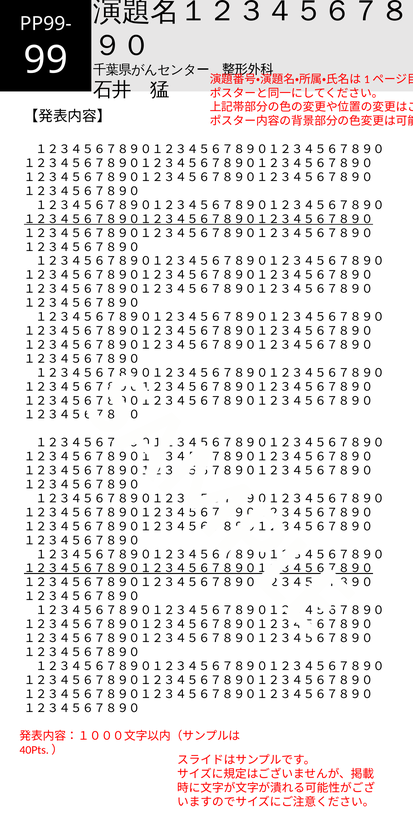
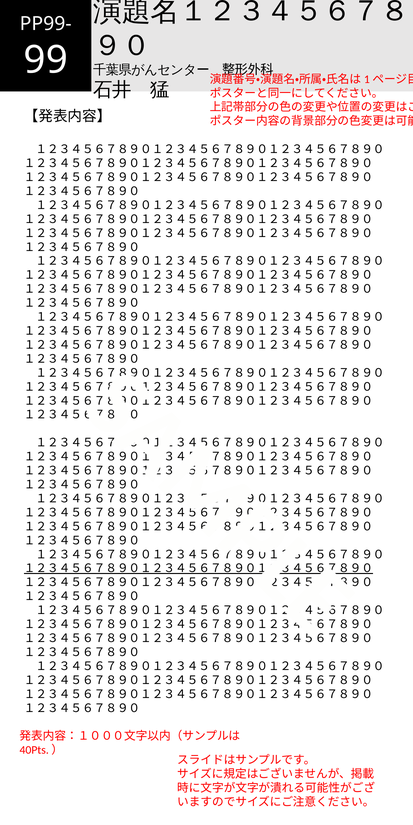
１２３４５６７８９０１２３４５６７８９０１２３４５６７８９０ at (198, 219) underline: present -> none
